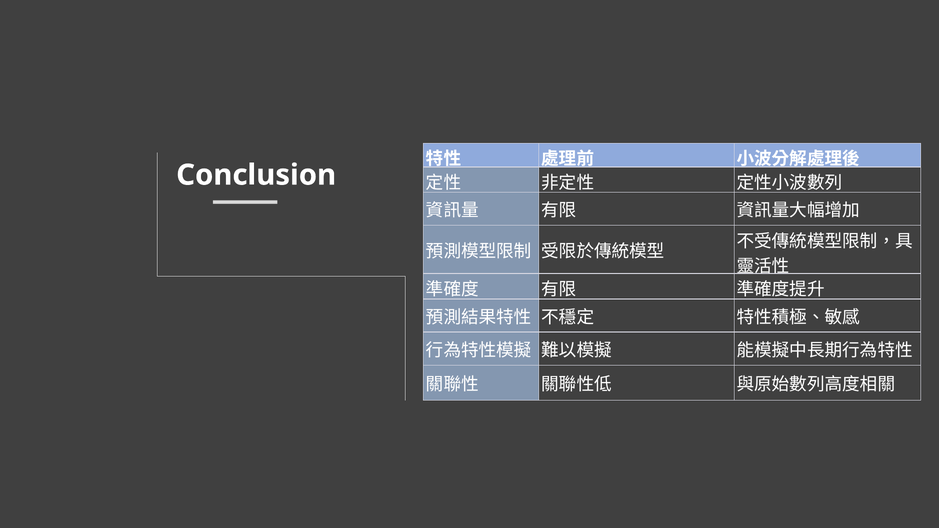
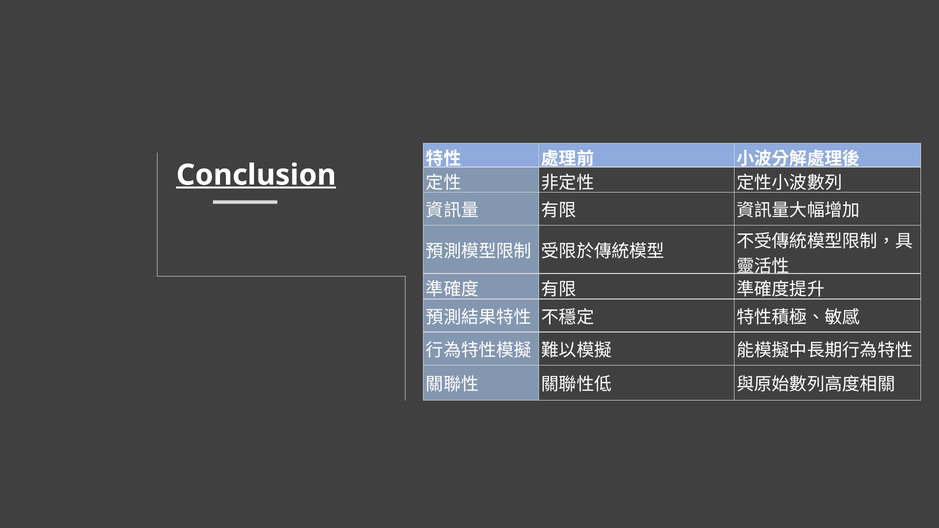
Conclusion underline: none -> present
